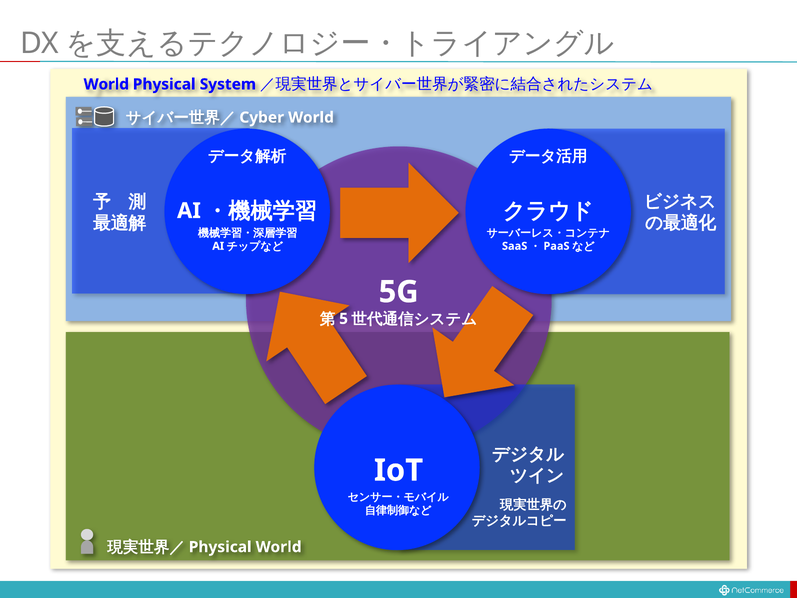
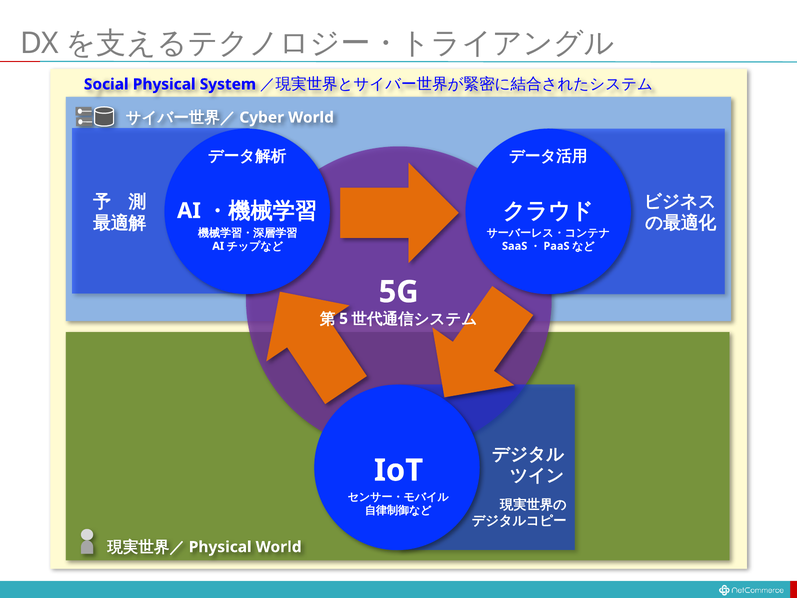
World at (106, 84): World -> Social
